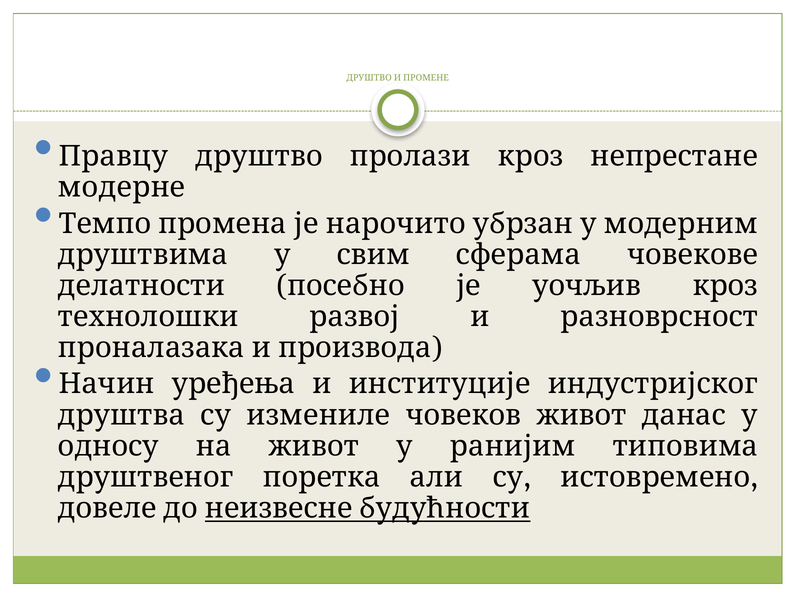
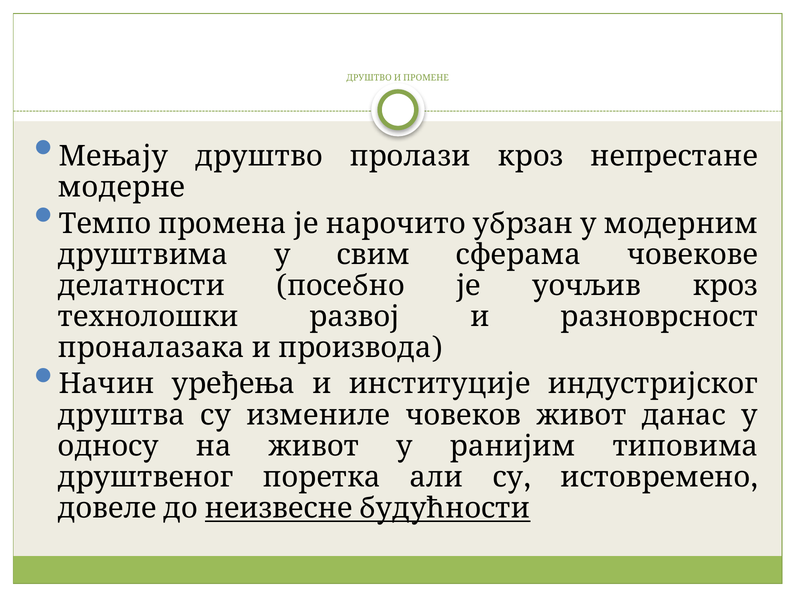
Правцу: Правцу -> Мењају
